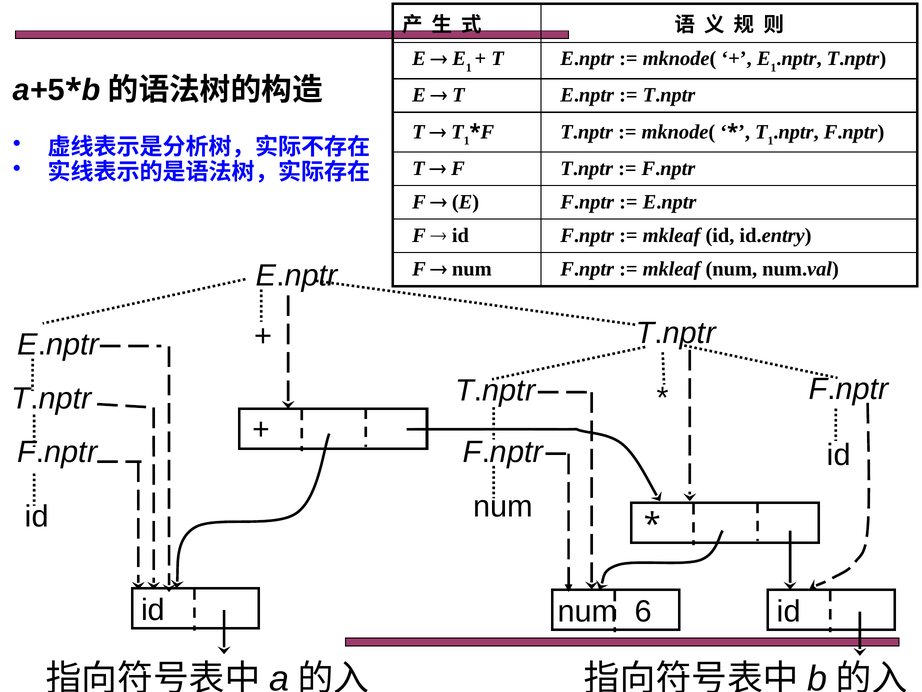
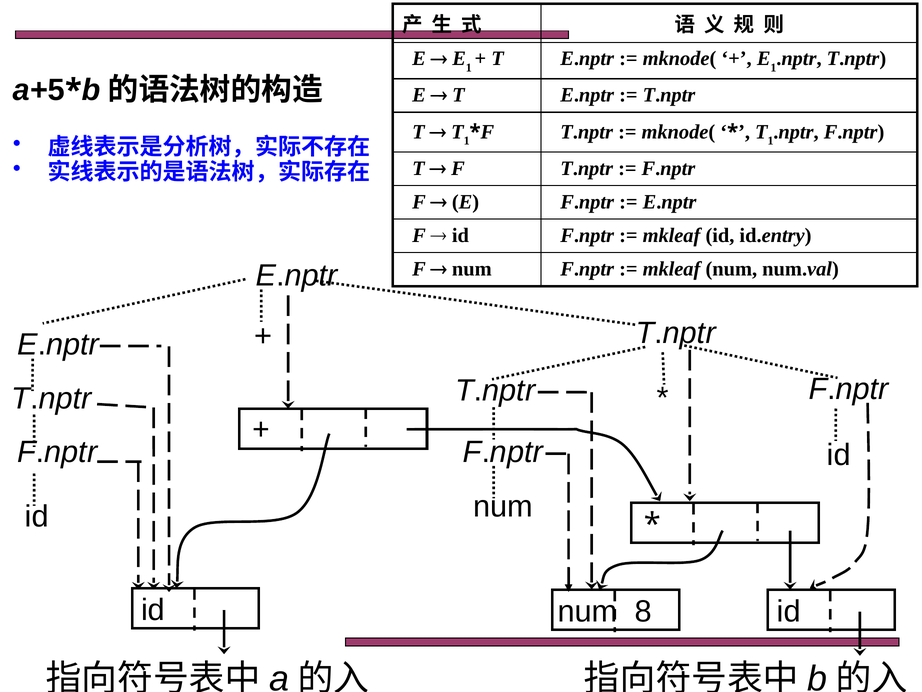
6: 6 -> 8
